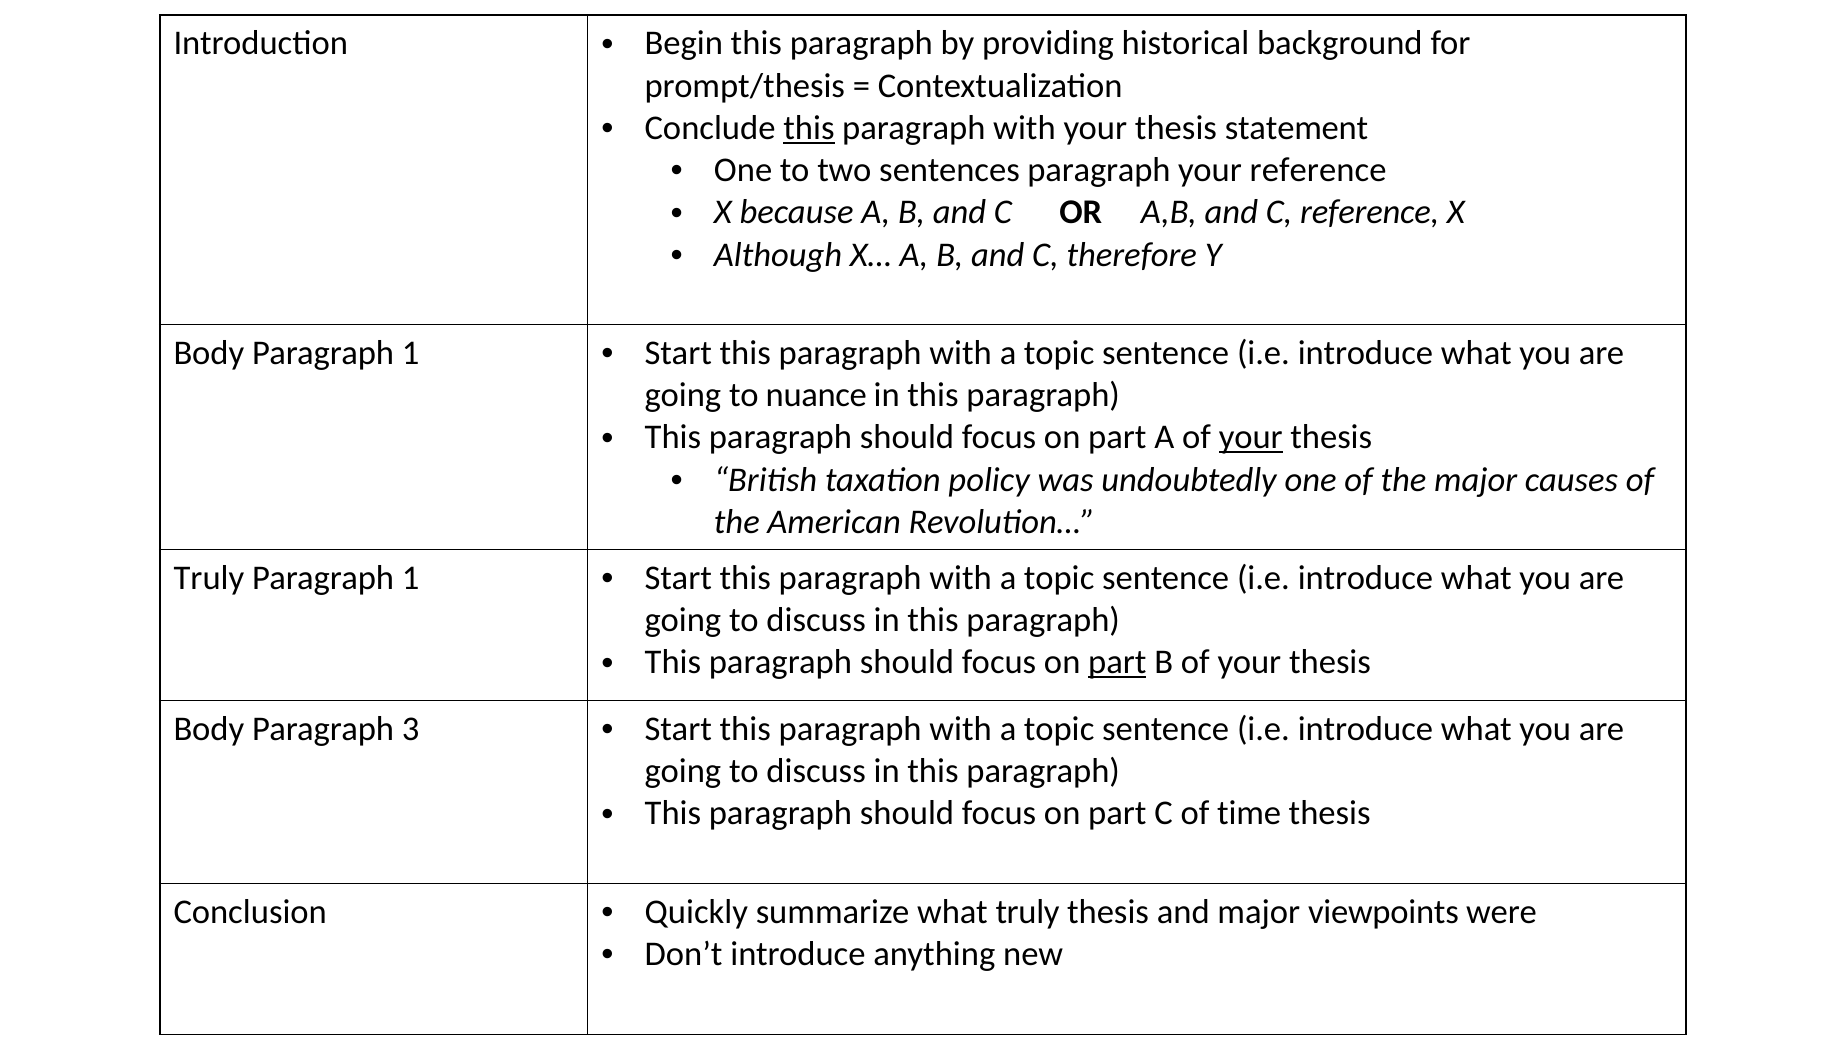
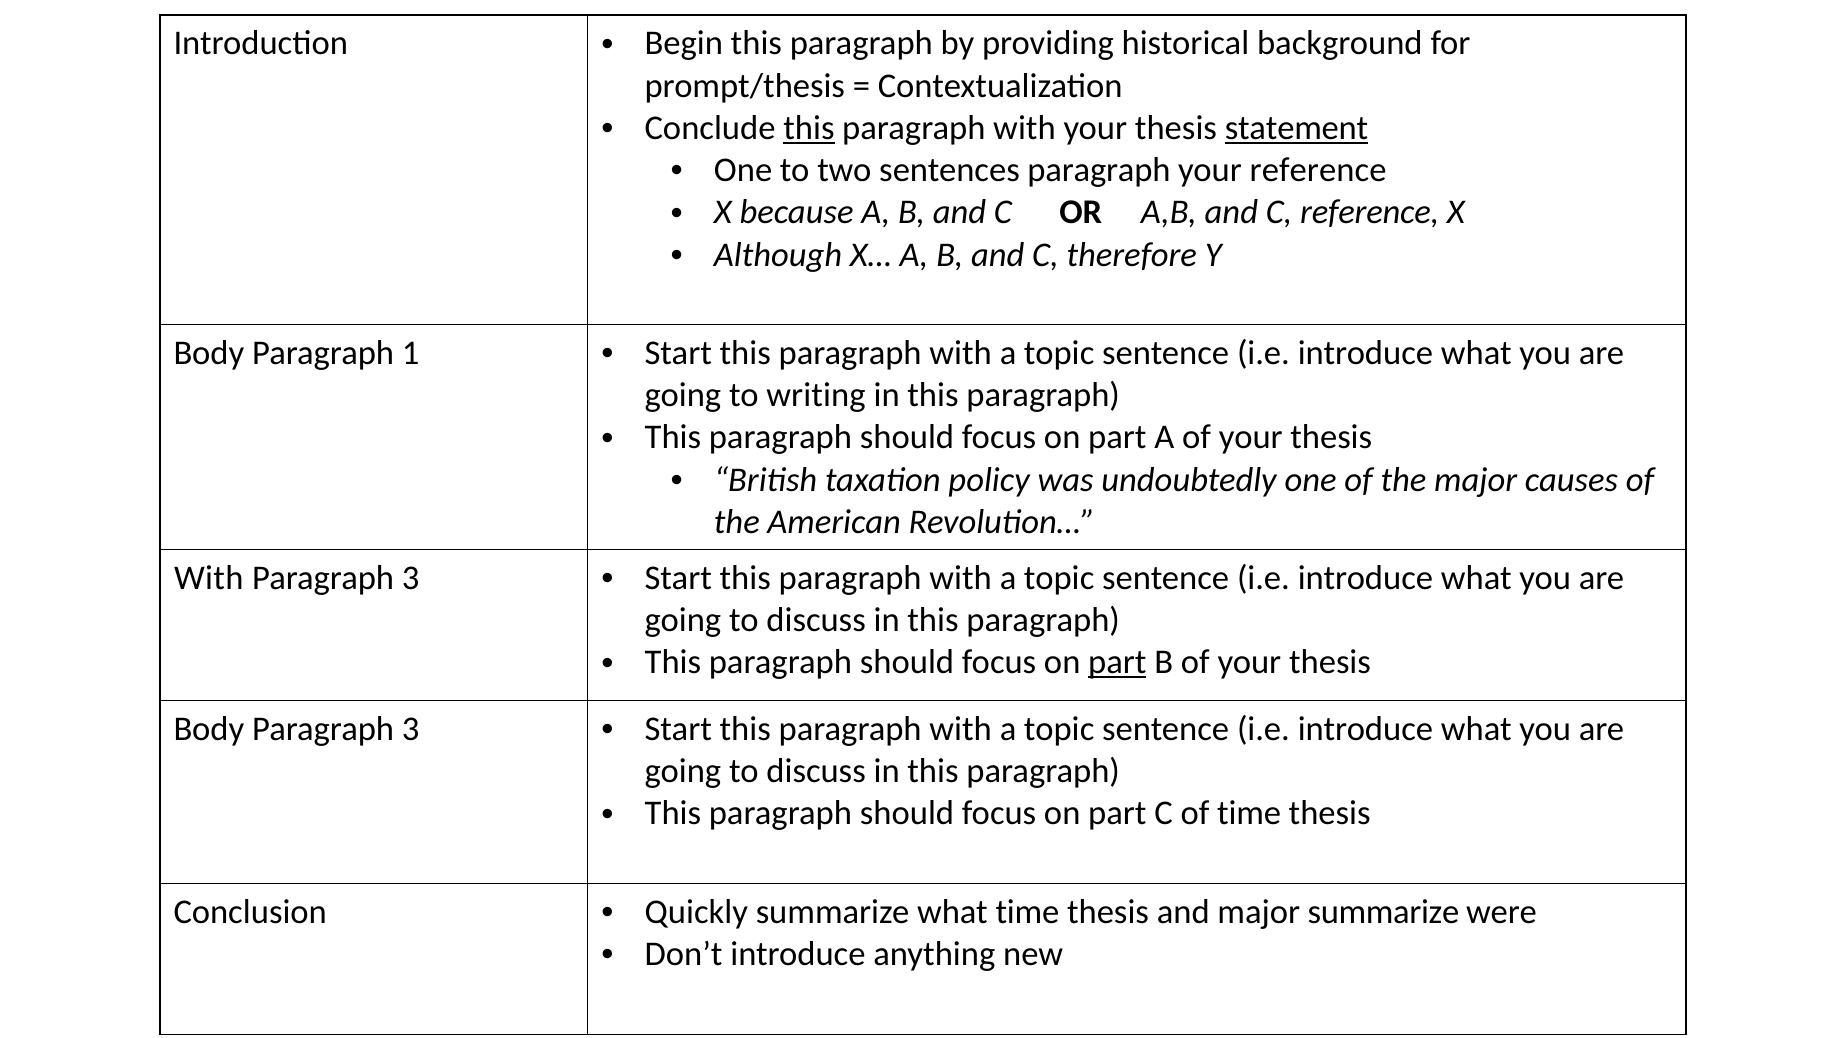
statement underline: none -> present
nuance: nuance -> writing
your at (1251, 438) underline: present -> none
Truly at (209, 578): Truly -> With
1 at (411, 578): 1 -> 3
what truly: truly -> time
major viewpoints: viewpoints -> summarize
